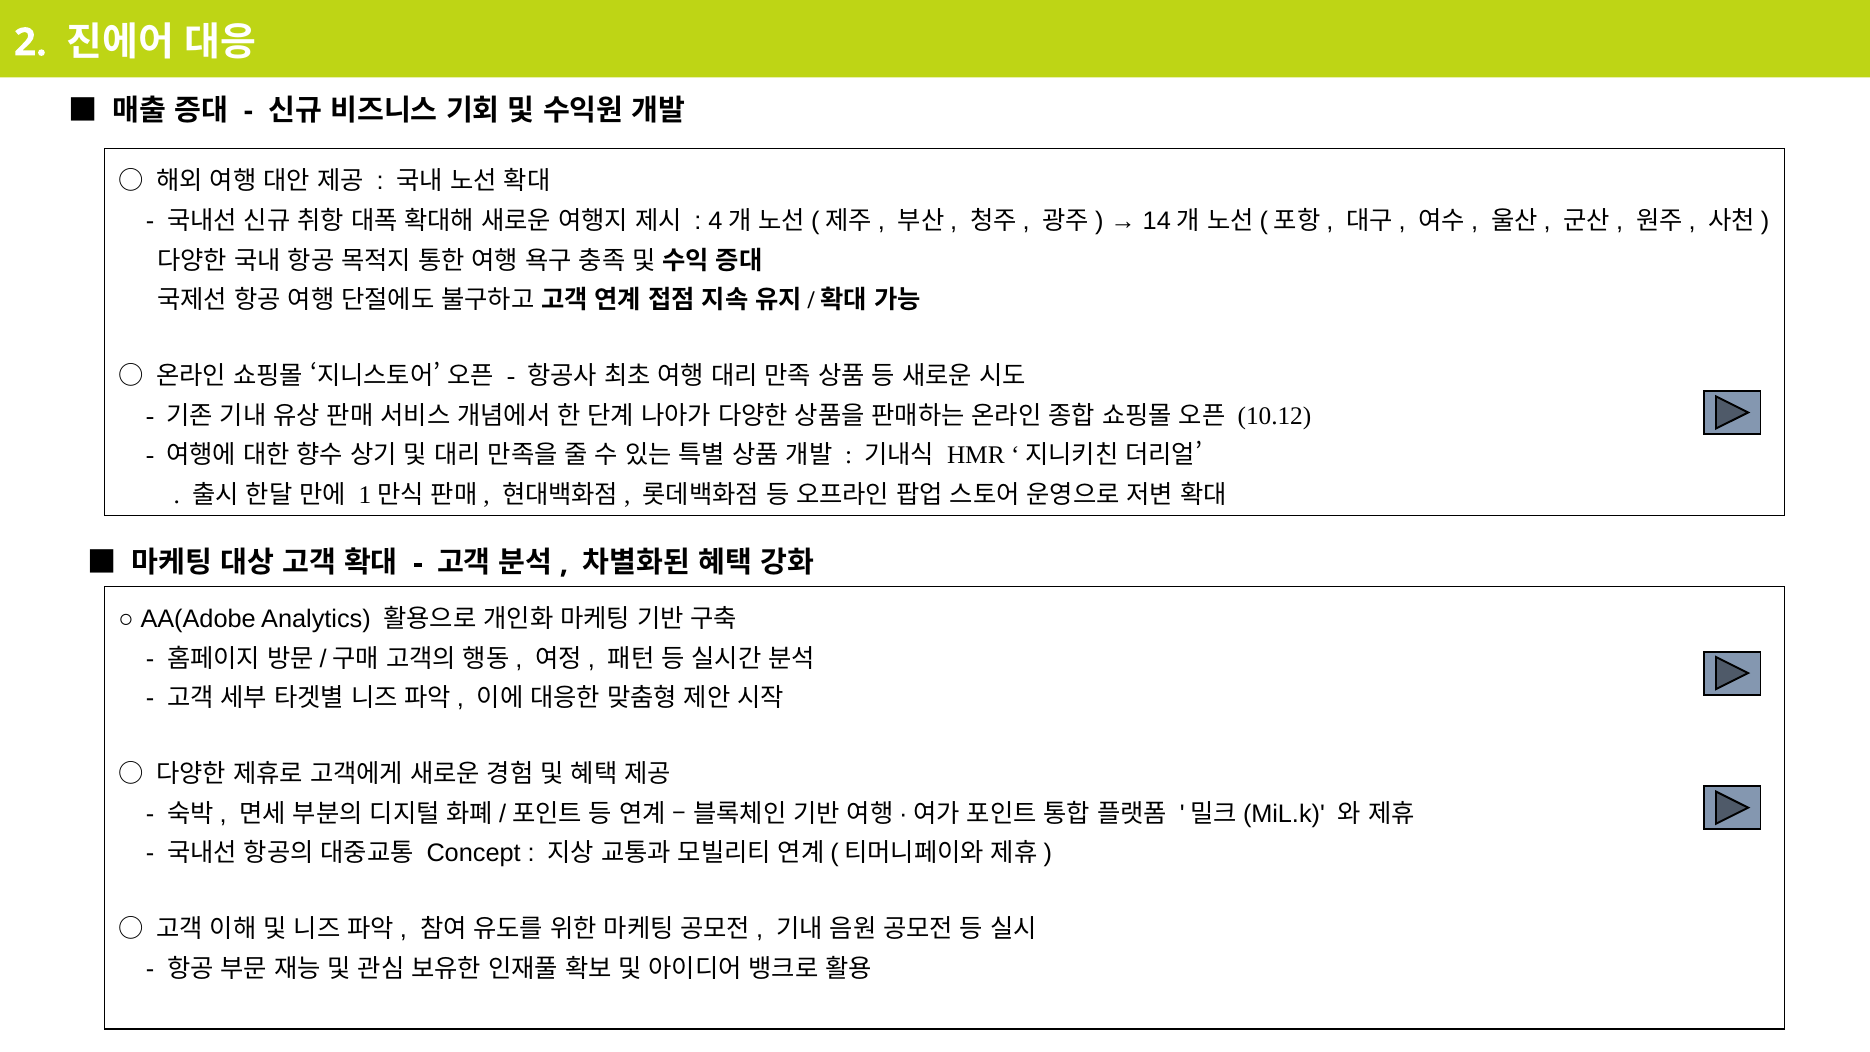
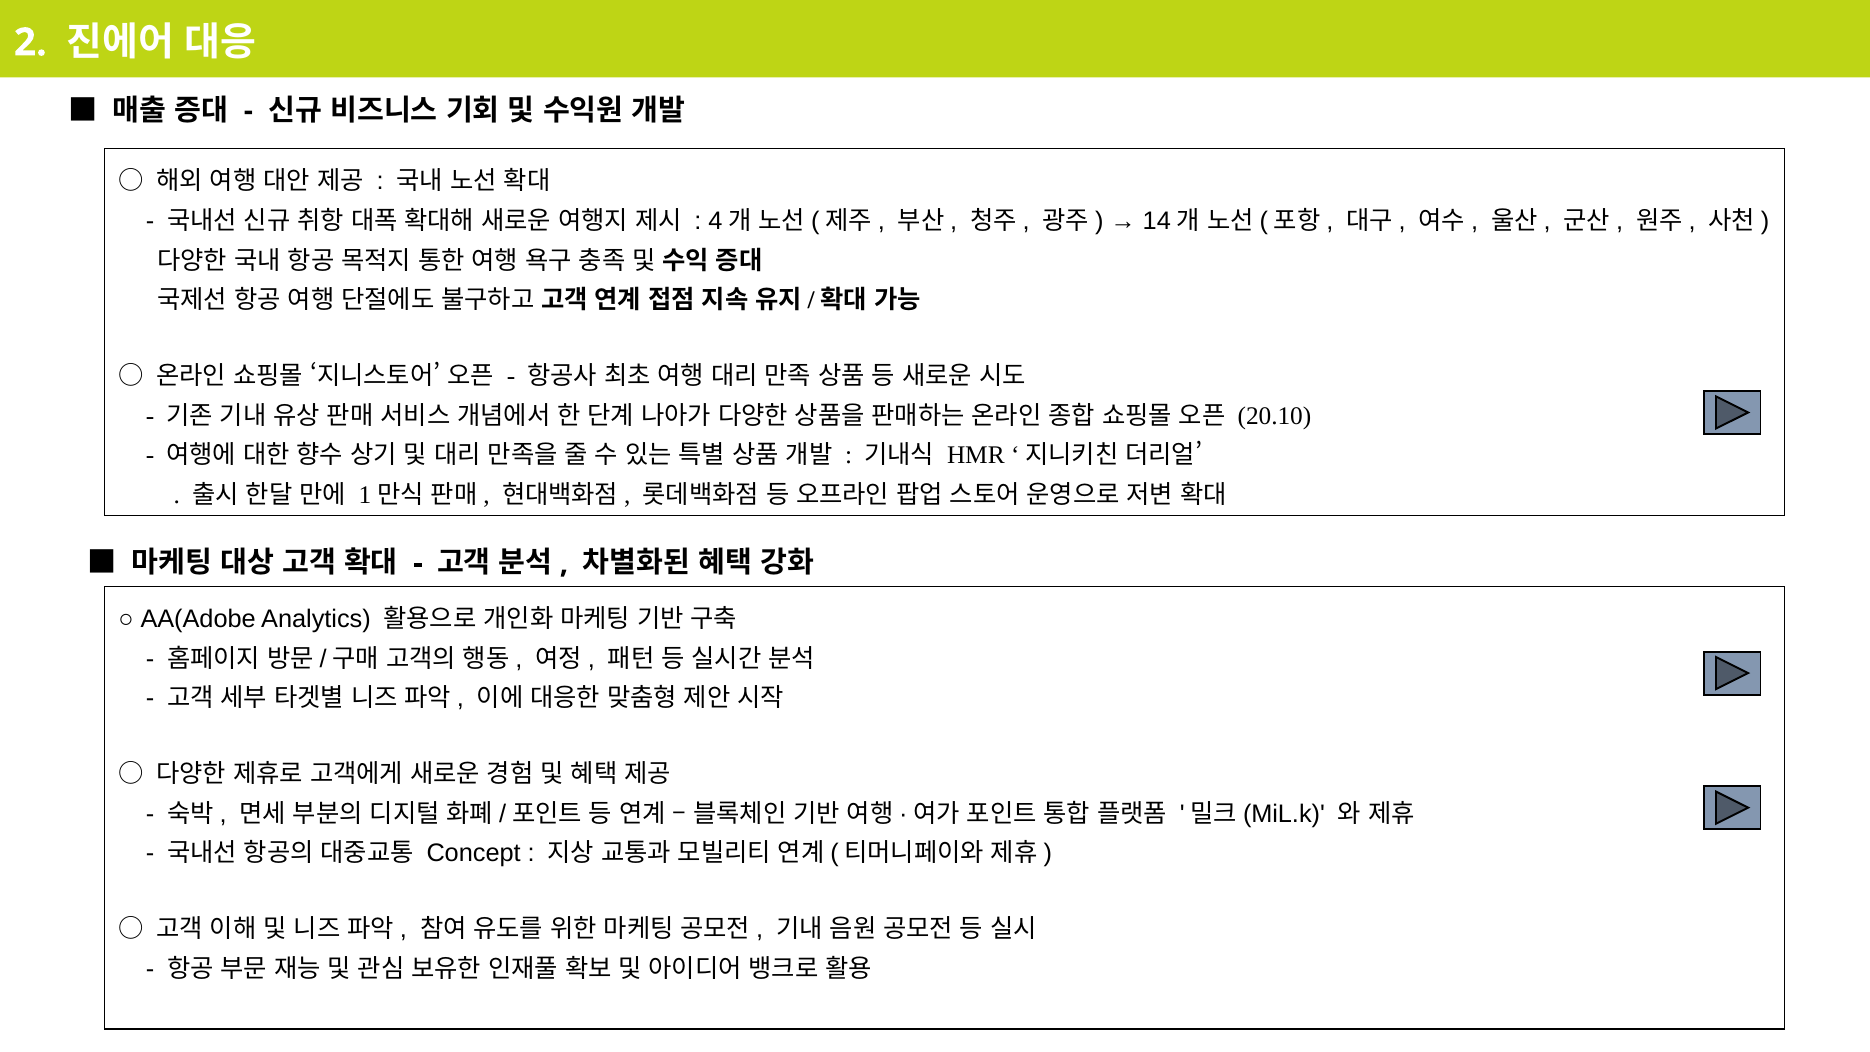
10.12: 10.12 -> 20.10
